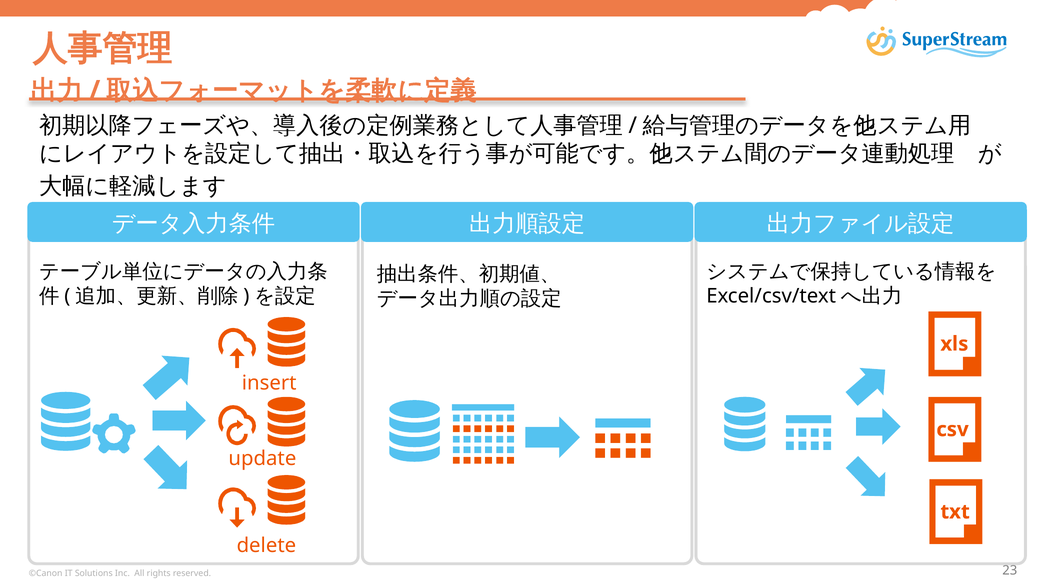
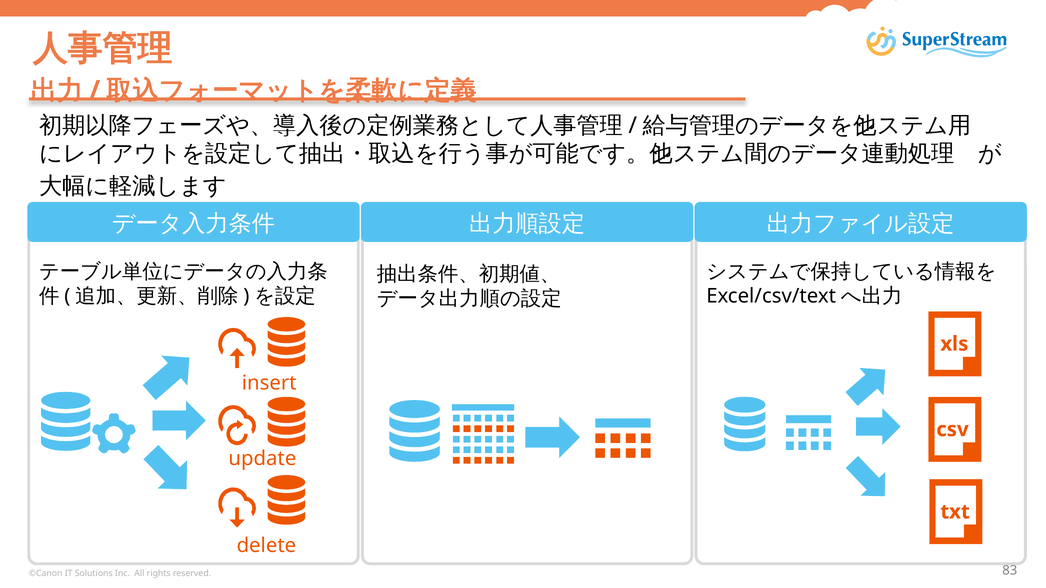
23: 23 -> 83
